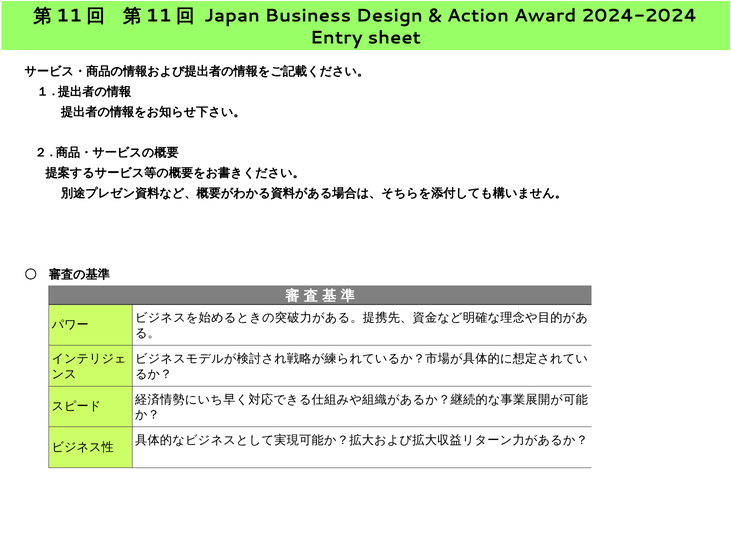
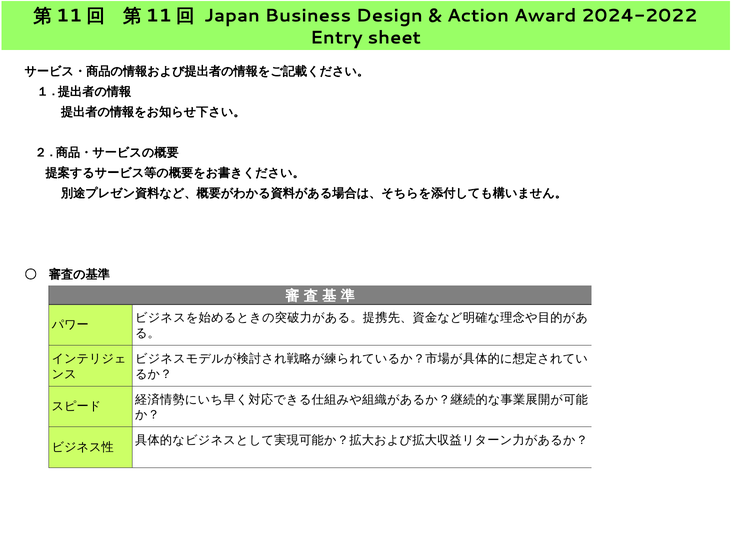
2024-2024: 2024-2024 -> 2024-2022
